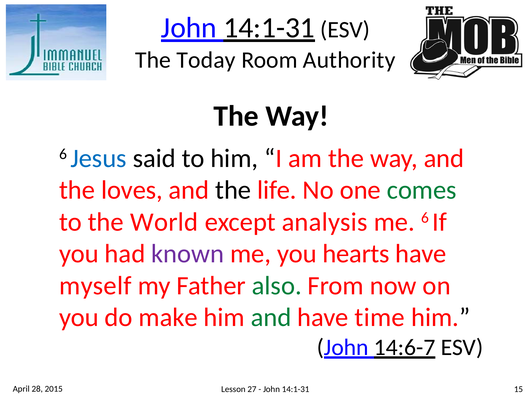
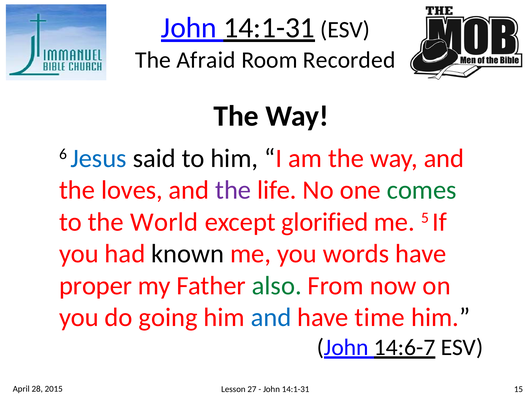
Today: Today -> Afraid
Authority: Authority -> Recorded
the at (233, 190) colour: black -> purple
analysis: analysis -> glorified
me 6: 6 -> 5
known colour: purple -> black
hearts: hearts -> words
myself: myself -> proper
make: make -> going
and at (271, 318) colour: green -> blue
